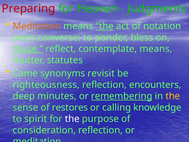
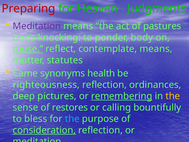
Meditation at (37, 26) colour: orange -> purple
the at (105, 26) underline: present -> none
notation: notation -> pastures
converse: converse -> knocking
bless: bless -> body
revisit: revisit -> health
encounters: encounters -> ordinances
minutes: minutes -> pictures
knowledge: knowledge -> bountifully
spirit: spirit -> bless
the at (72, 119) colour: white -> light blue
consideration underline: none -> present
